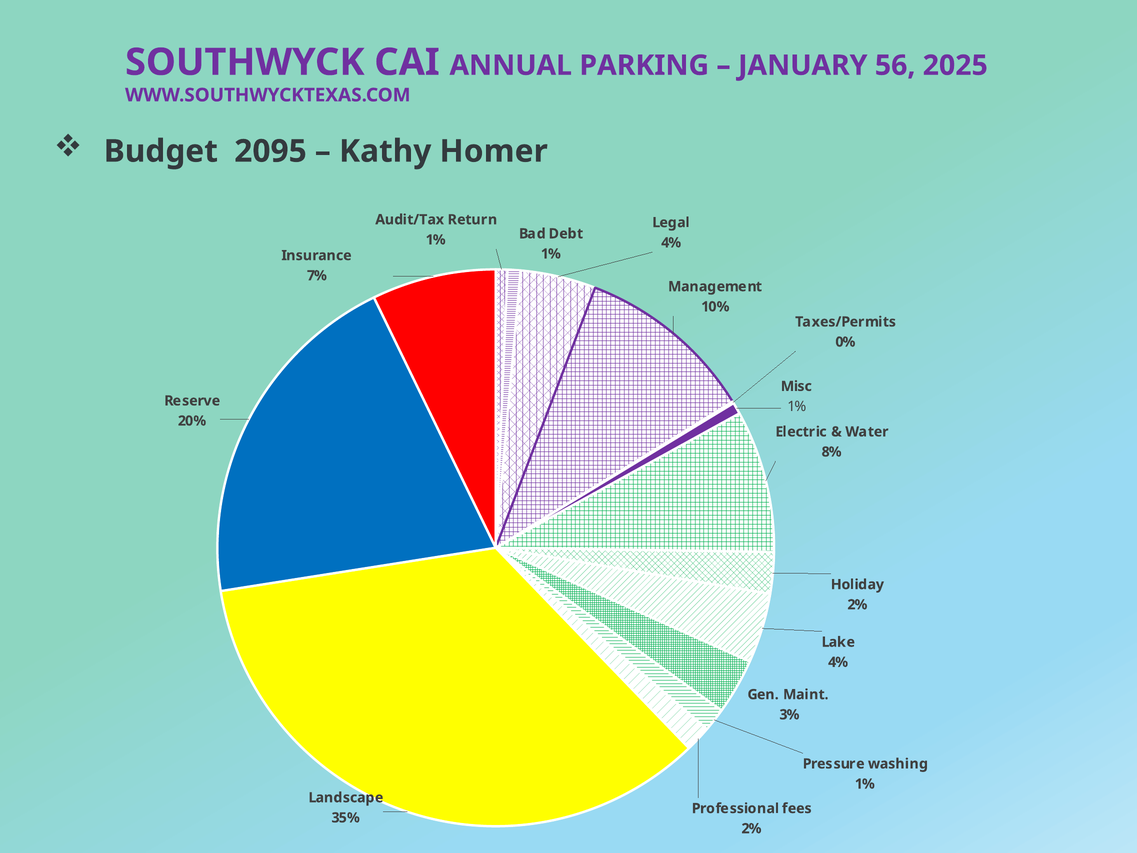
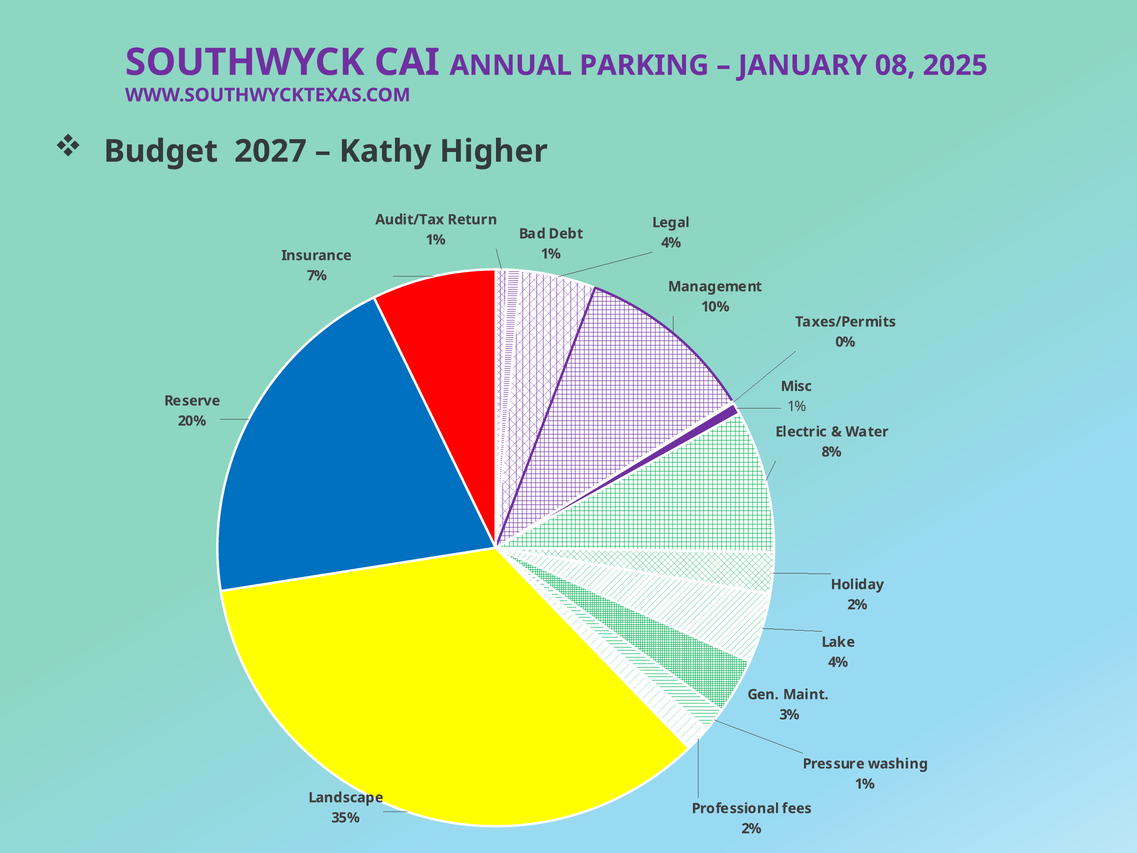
56: 56 -> 08
2095: 2095 -> 2027
Homer: Homer -> Higher
